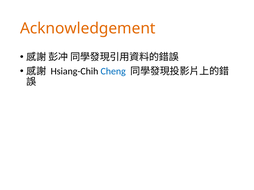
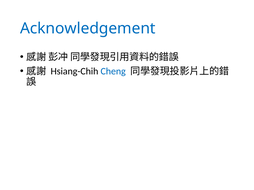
Acknowledgement colour: orange -> blue
